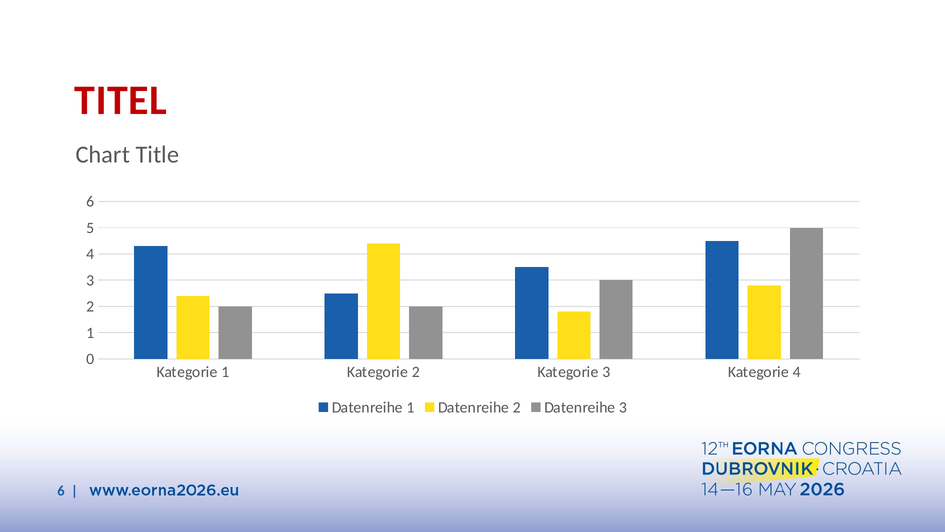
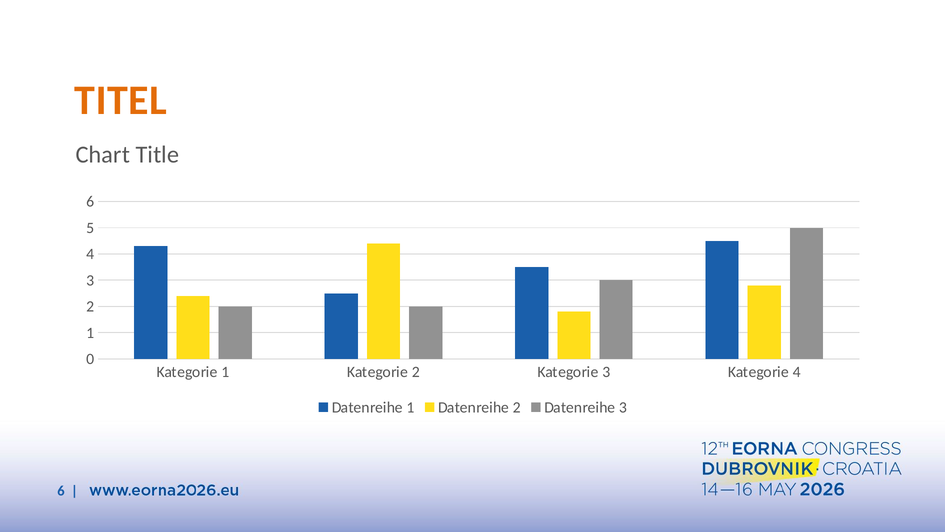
TITEL colour: red -> orange
